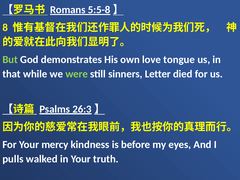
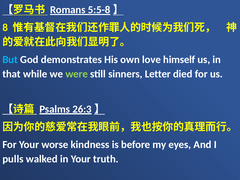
But colour: light green -> light blue
tongue: tongue -> himself
mercy: mercy -> worse
